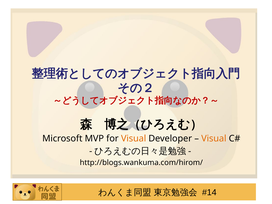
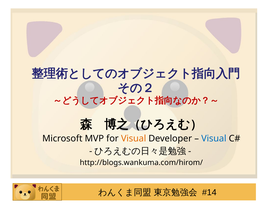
Visual at (214, 139) colour: orange -> blue
